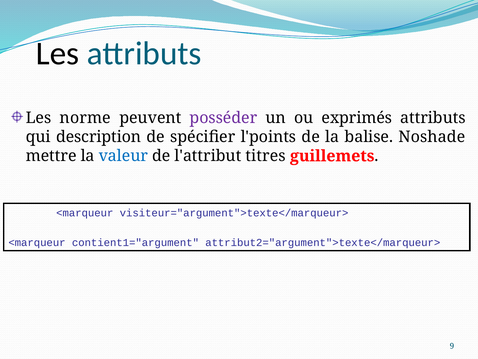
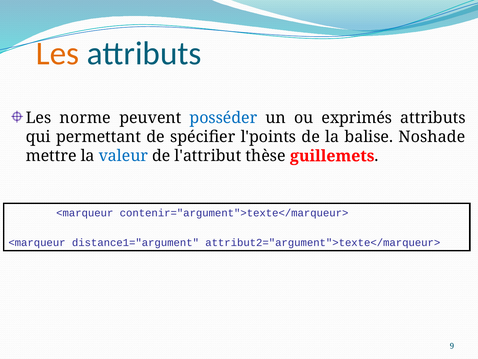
Les at (58, 53) colour: black -> orange
posséder colour: purple -> blue
description: description -> permettant
titres: titres -> thèse
visiteur="argument">texte</marqueur>: visiteur="argument">texte</marqueur> -> contenir="argument">texte</marqueur>
contient1="argument: contient1="argument -> distance1="argument
